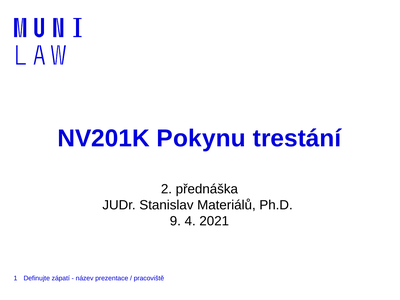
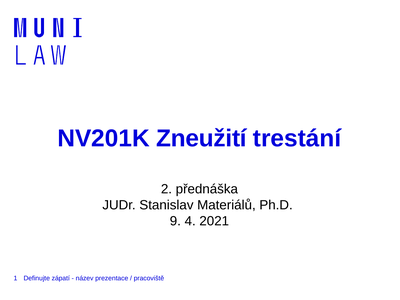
Pokynu: Pokynu -> Zneužití
